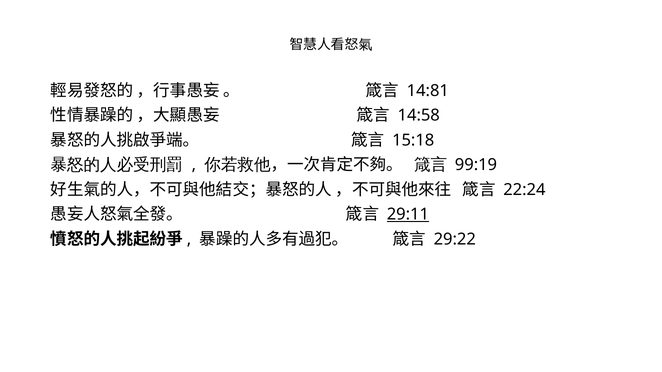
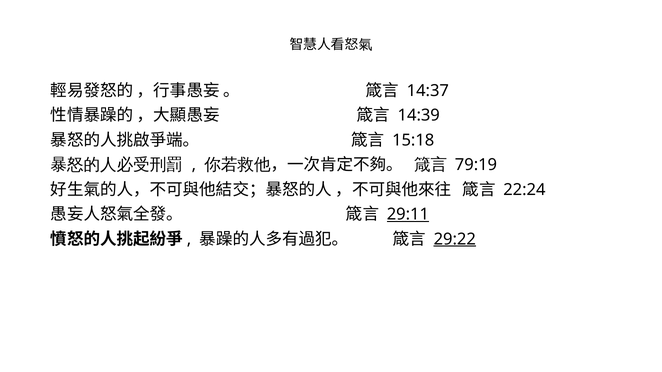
14:81: 14:81 -> 14:37
14:58: 14:58 -> 14:39
99:19: 99:19 -> 79:19
29:22 underline: none -> present
